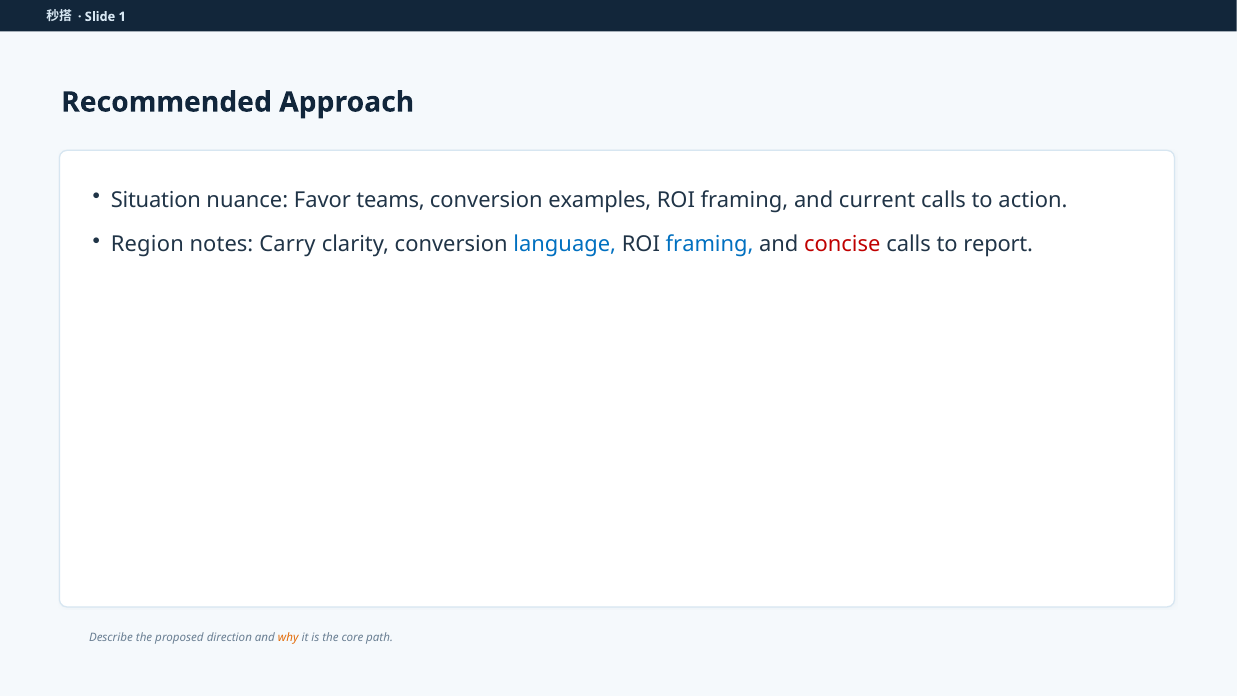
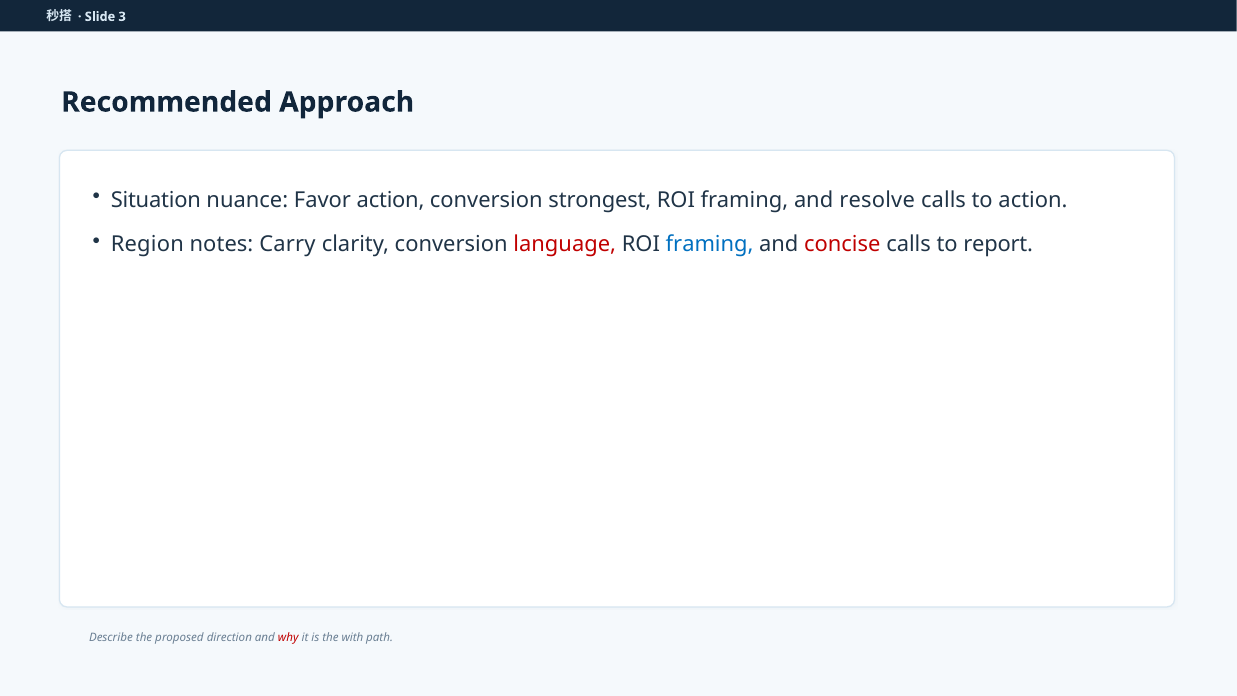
1: 1 -> 3
Favor teams: teams -> action
examples: examples -> strongest
current: current -> resolve
language colour: blue -> red
why colour: orange -> red
core: core -> with
